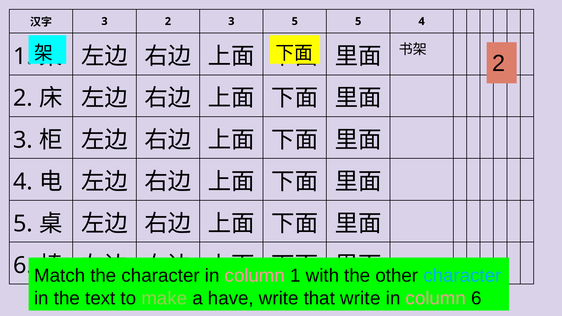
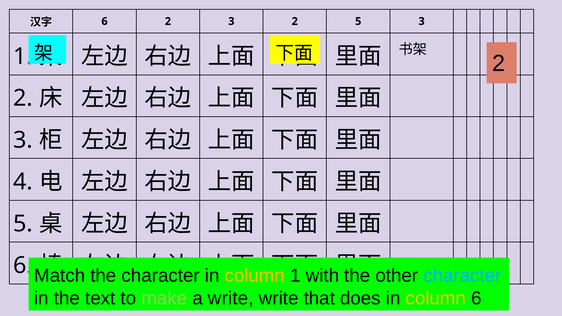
3 at (105, 21): 3 -> 6
3 5: 5 -> 2
5 4: 4 -> 3
column at (255, 276) colour: pink -> yellow
a have: have -> write
that write: write -> does
column at (436, 298) colour: pink -> yellow
